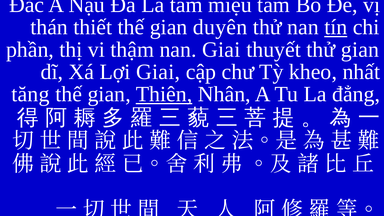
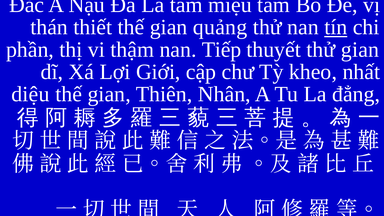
duyên: duyên -> quảng
nan Giai: Giai -> Tiếp
Lợi Giai: Giai -> Giới
tăng: tăng -> diệu
Thiên underline: present -> none
